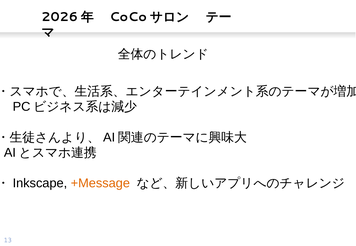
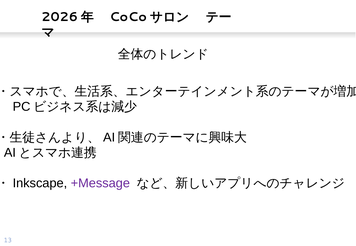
+Message colour: orange -> purple
